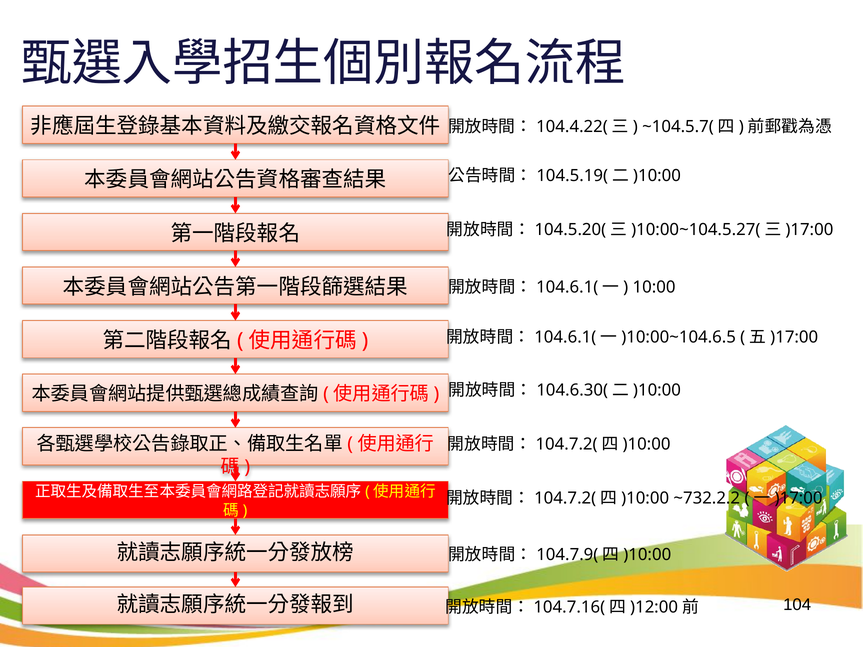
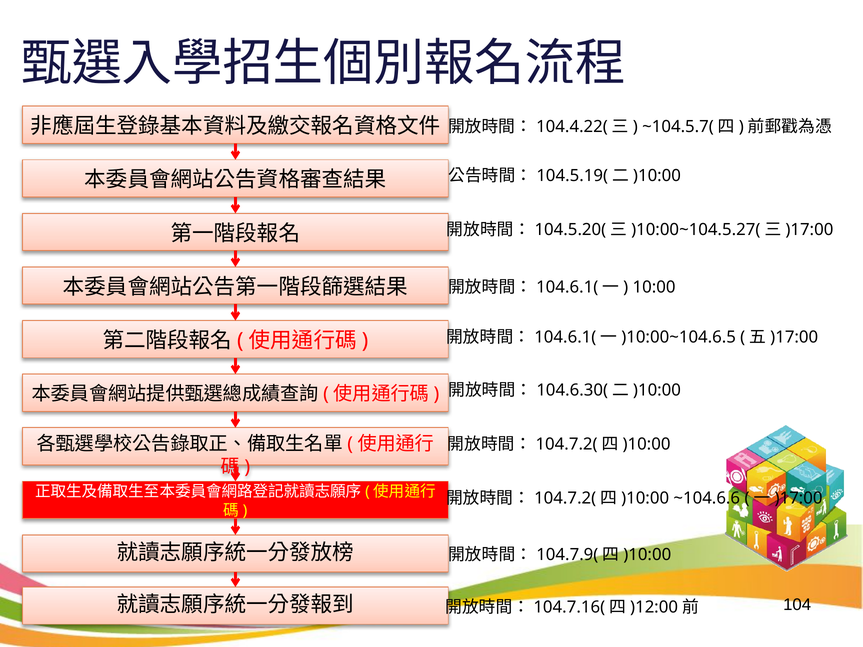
~732.2.2: ~732.2.2 -> ~104.6.6
